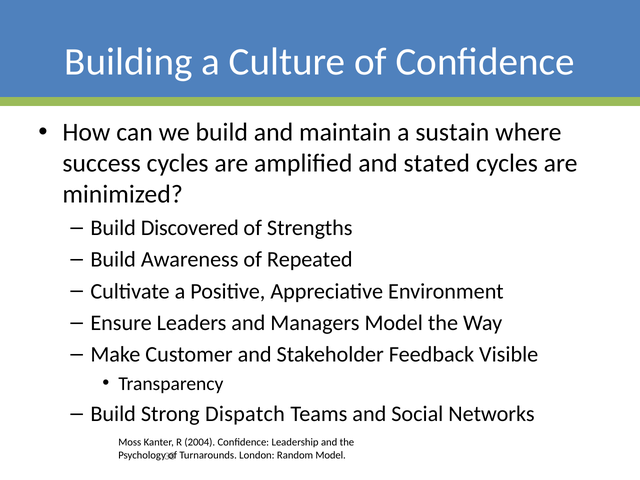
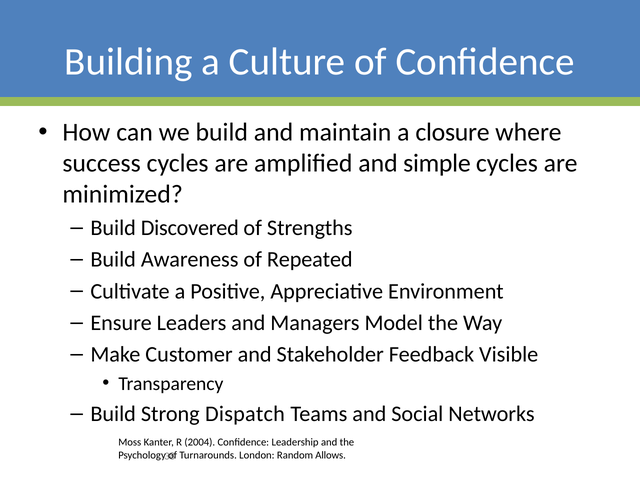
sustain: sustain -> closure
stated: stated -> simple
Random Model: Model -> Allows
